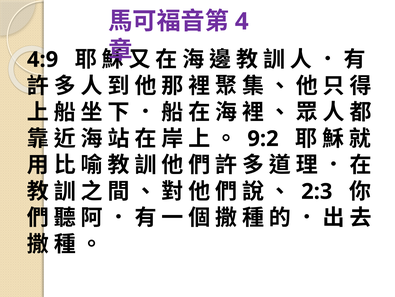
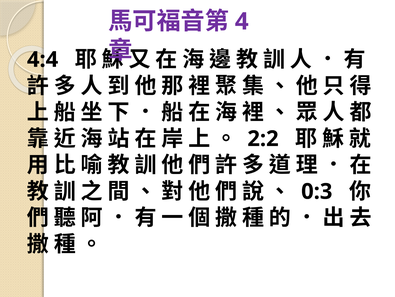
4:9: 4:9 -> 4:4
9:2: 9:2 -> 2:2
2:3: 2:3 -> 0:3
